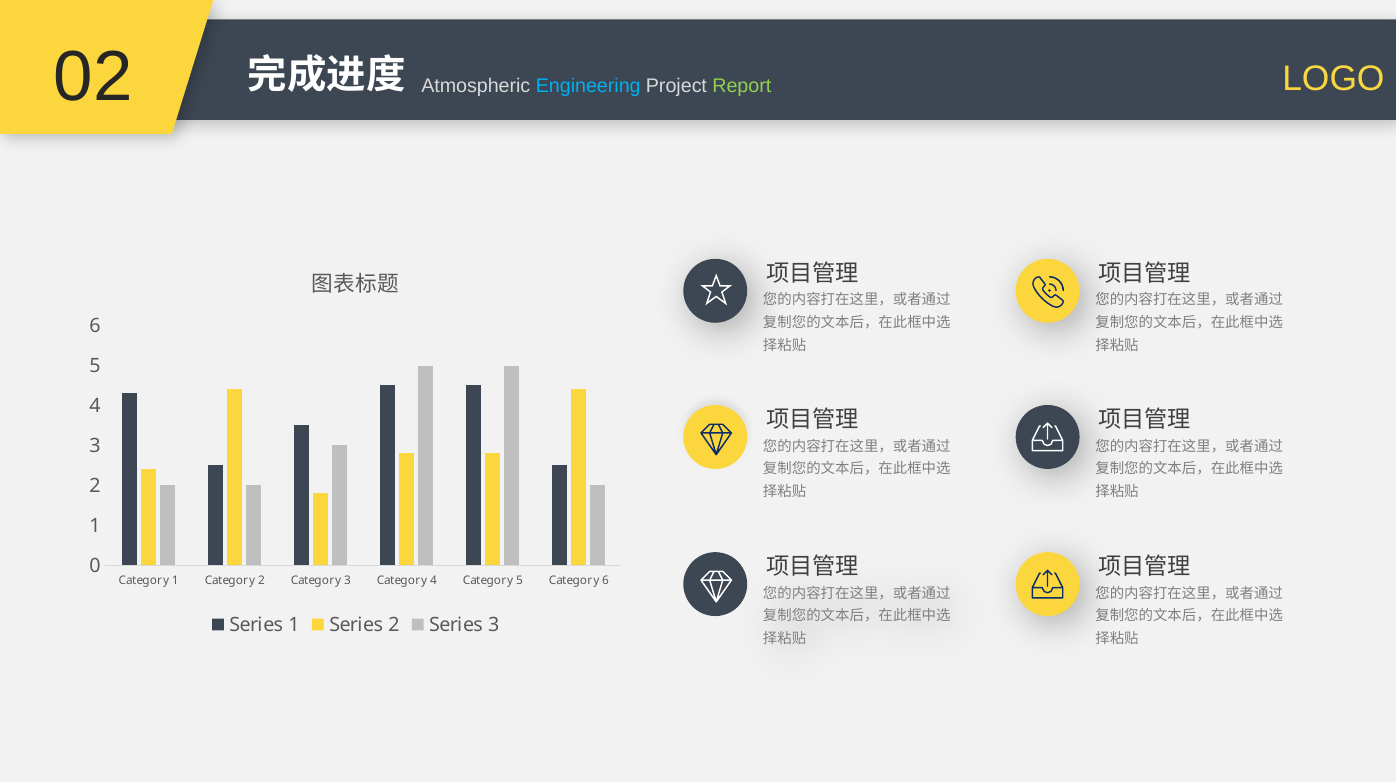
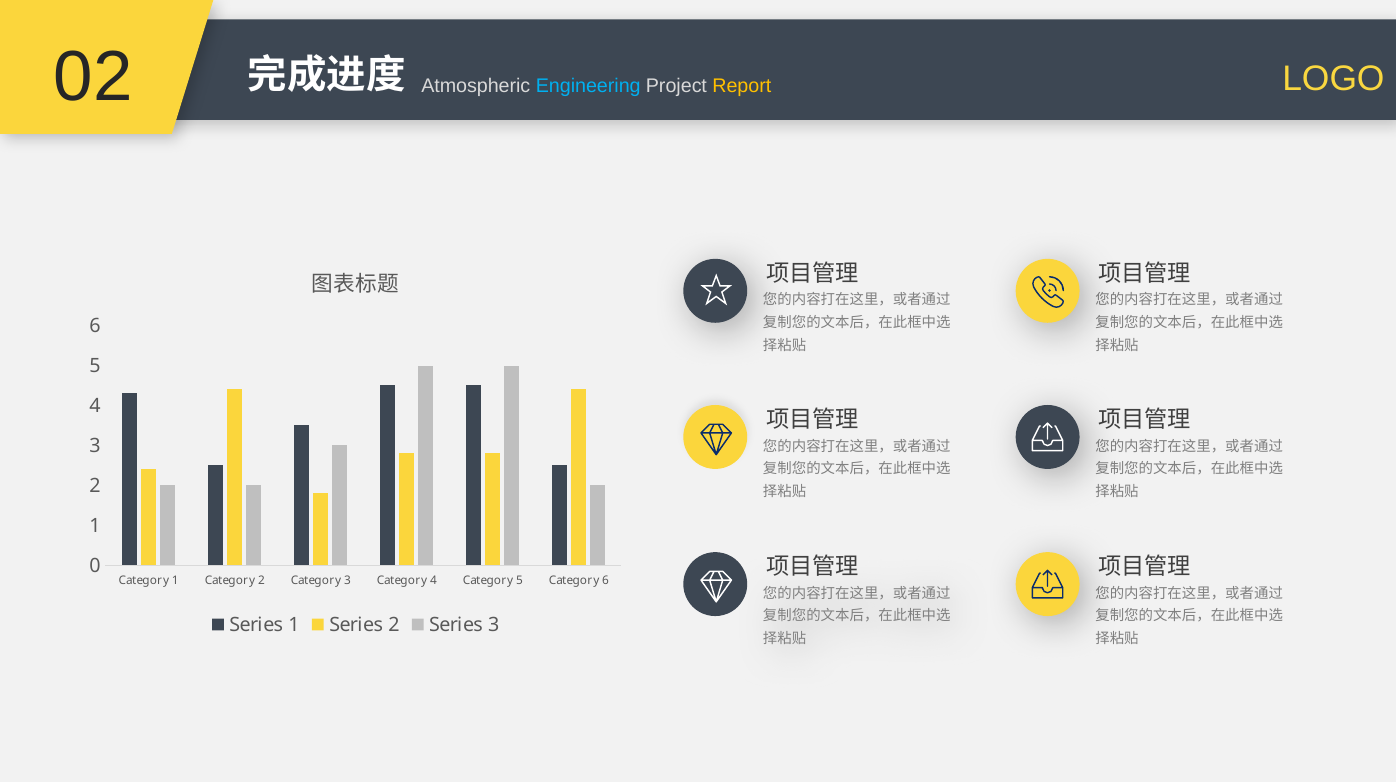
Report colour: light green -> yellow
